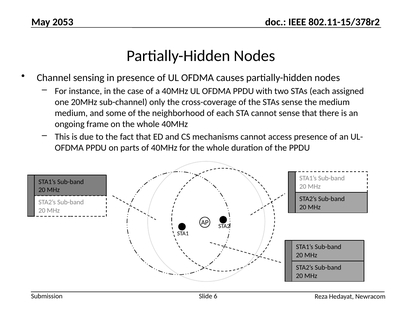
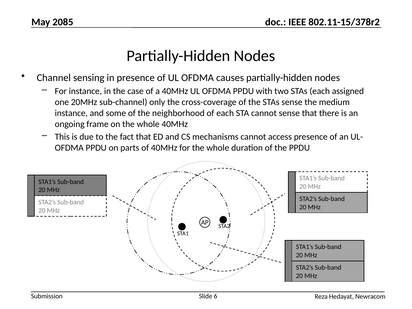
2053: 2053 -> 2085
medium at (71, 113): medium -> instance
